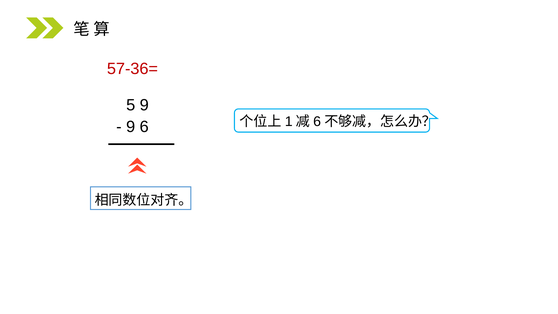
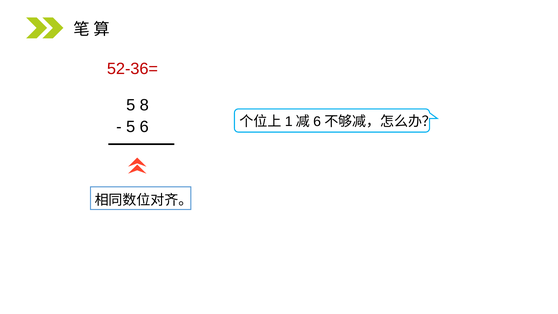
57-36=: 57-36= -> 52-36=
5 9: 9 -> 8
9 at (131, 127): 9 -> 5
